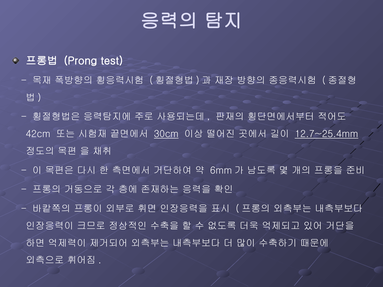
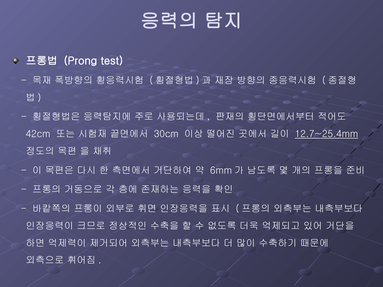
30cm underline: present -> none
